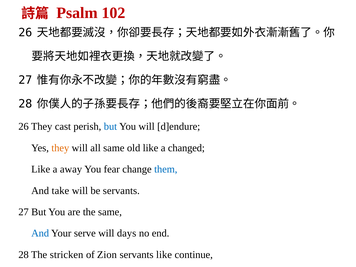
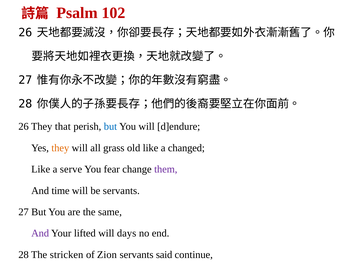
cast: cast -> that
all same: same -> grass
away: away -> serve
them colour: blue -> purple
take: take -> time
And at (40, 233) colour: blue -> purple
serve: serve -> lifted
servants like: like -> said
